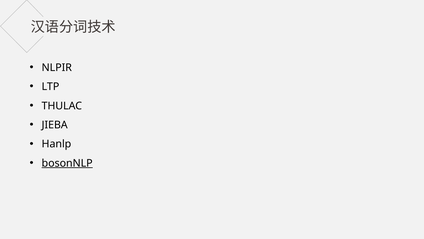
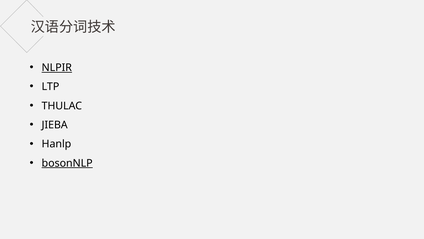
NLPIR underline: none -> present
